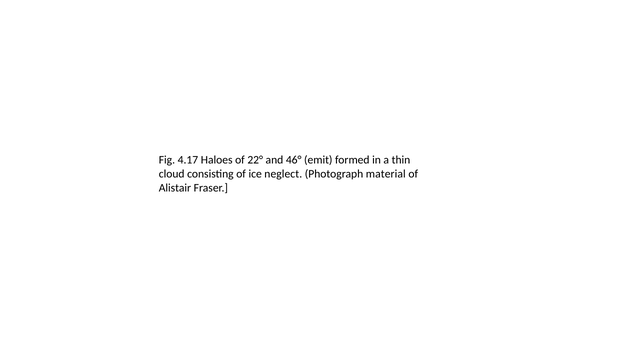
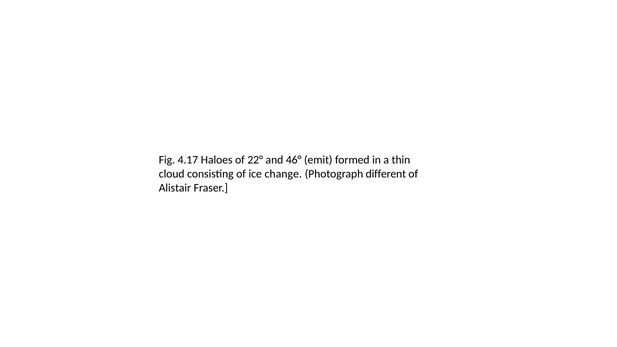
neglect: neglect -> change
material: material -> different
